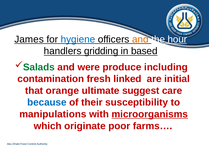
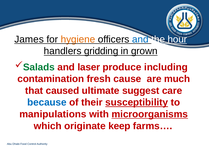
hygiene colour: blue -> orange
and at (140, 39) colour: orange -> blue
based: based -> grown
were: were -> laser
linked: linked -> cause
initial: initial -> much
orange: orange -> caused
susceptibility underline: none -> present
poor: poor -> keep
